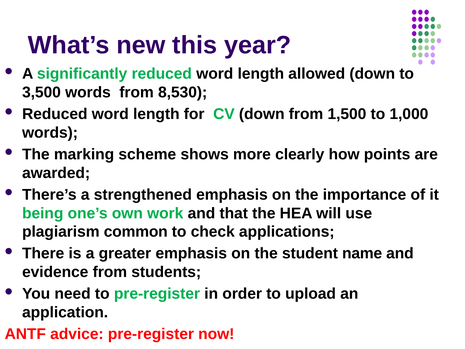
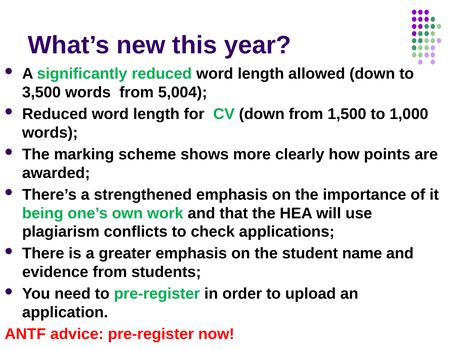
8,530: 8,530 -> 5,004
common: common -> conflicts
